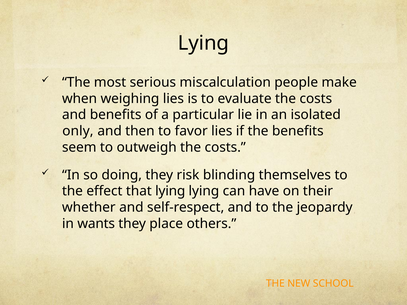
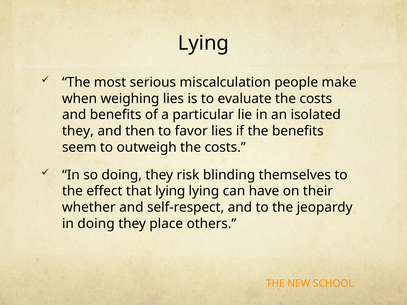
only at (78, 131): only -> they
in wants: wants -> doing
